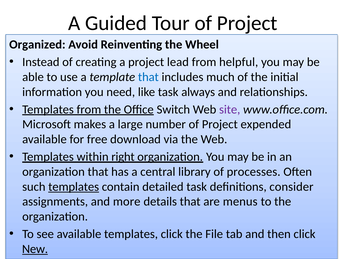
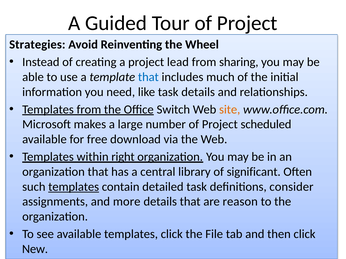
Organized: Organized -> Strategies
helpful: helpful -> sharing
task always: always -> details
site colour: purple -> orange
expended: expended -> scheduled
processes: processes -> significant
menus: menus -> reason
New underline: present -> none
